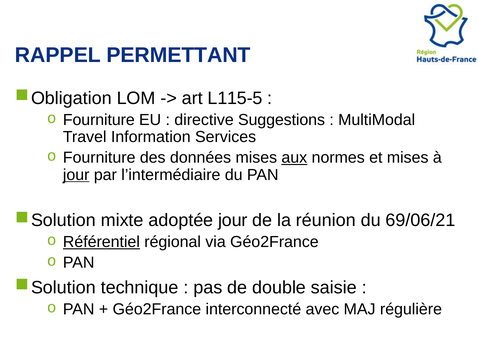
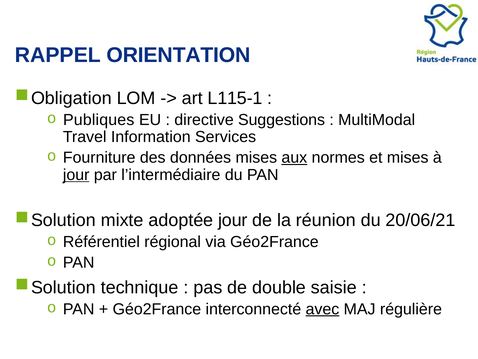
PERMETTANT: PERMETTANT -> ORIENTATION
L115-5: L115-5 -> L115-1
Fourniture at (99, 120): Fourniture -> Publiques
69/06/21: 69/06/21 -> 20/06/21
Référentiel underline: present -> none
avec underline: none -> present
